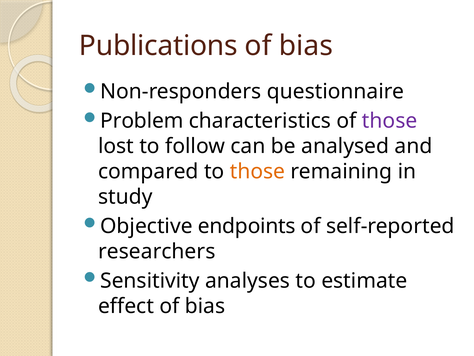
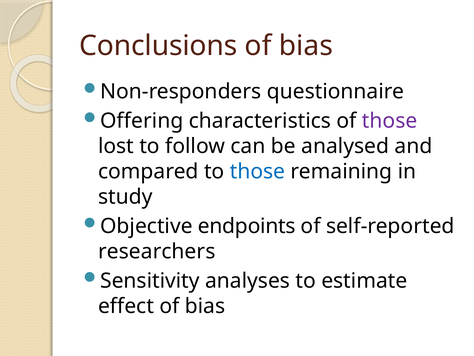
Publications: Publications -> Conclusions
Problem: Problem -> Offering
those at (258, 171) colour: orange -> blue
